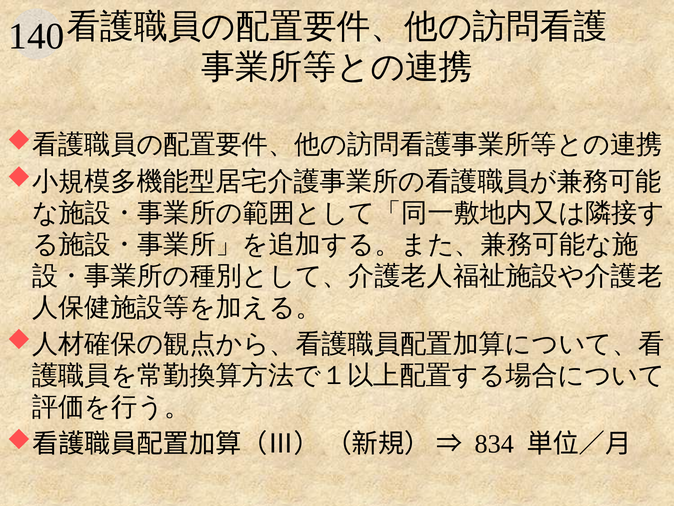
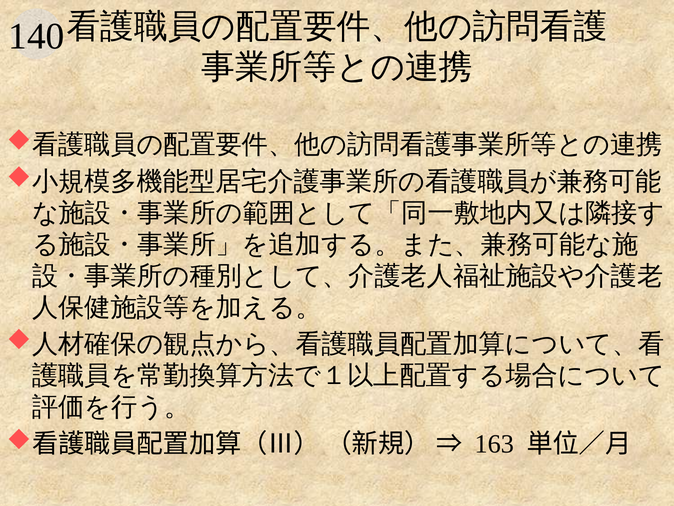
834: 834 -> 163
